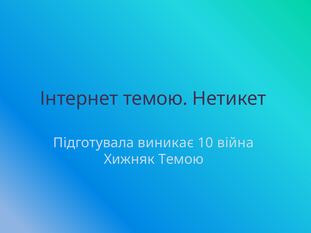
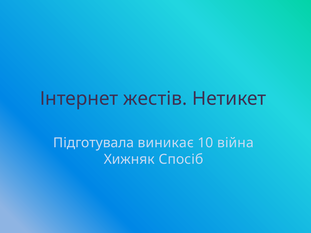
Інтернет темою: темою -> жестів
Хижняк Темою: Темою -> Спосіб
